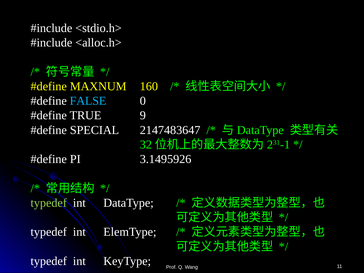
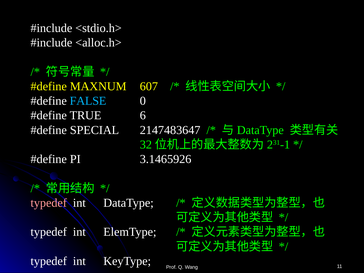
160: 160 -> 607
9: 9 -> 6
3.1495926: 3.1495926 -> 3.1465926
typedef at (49, 203) colour: light green -> pink
